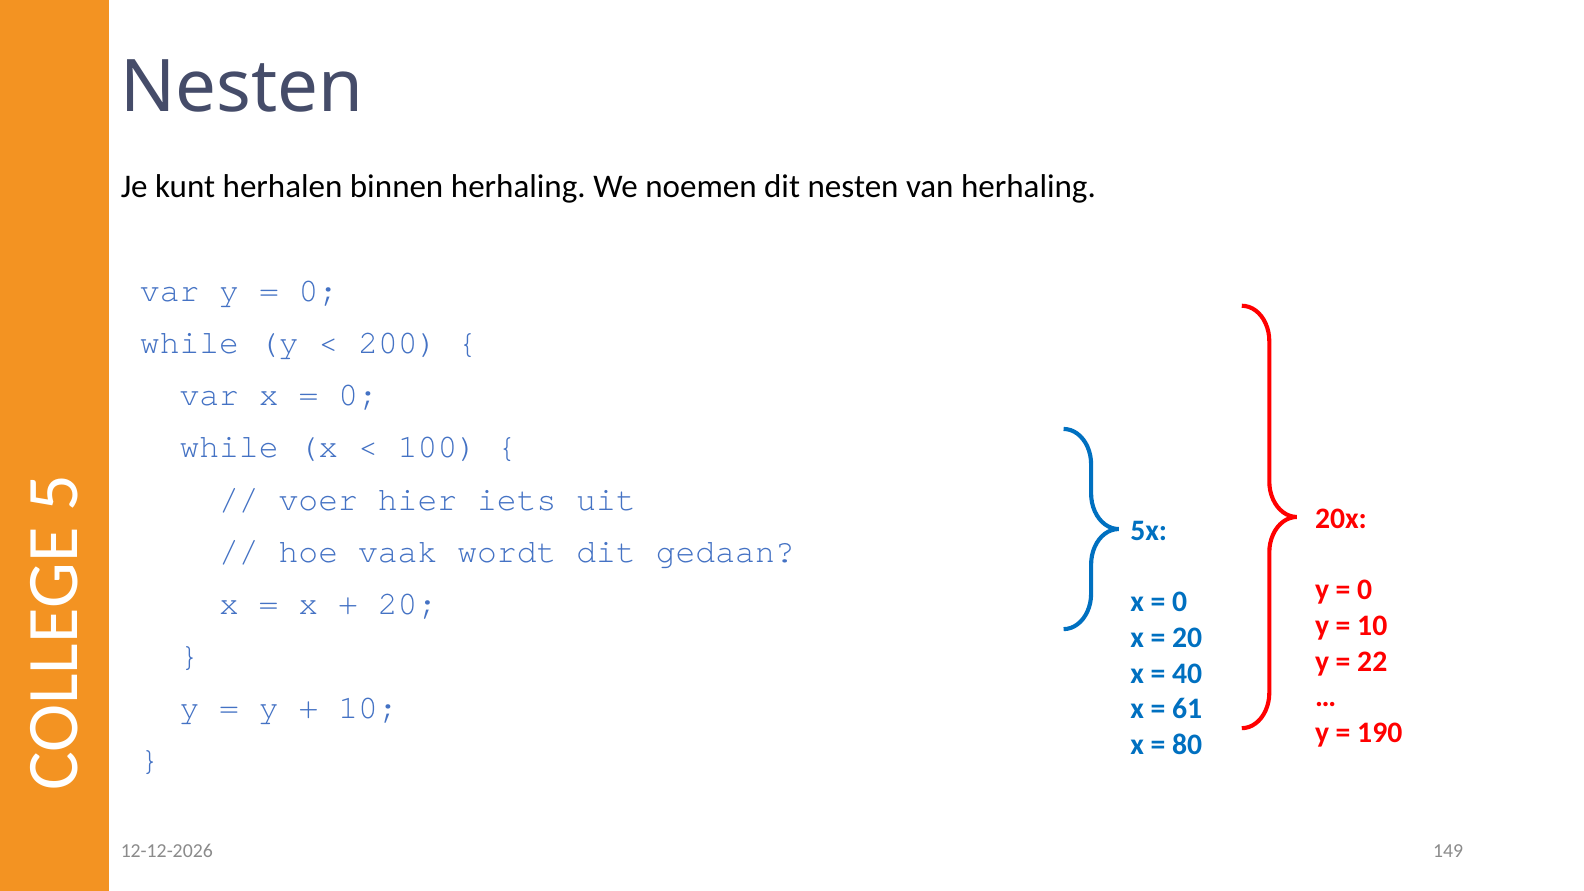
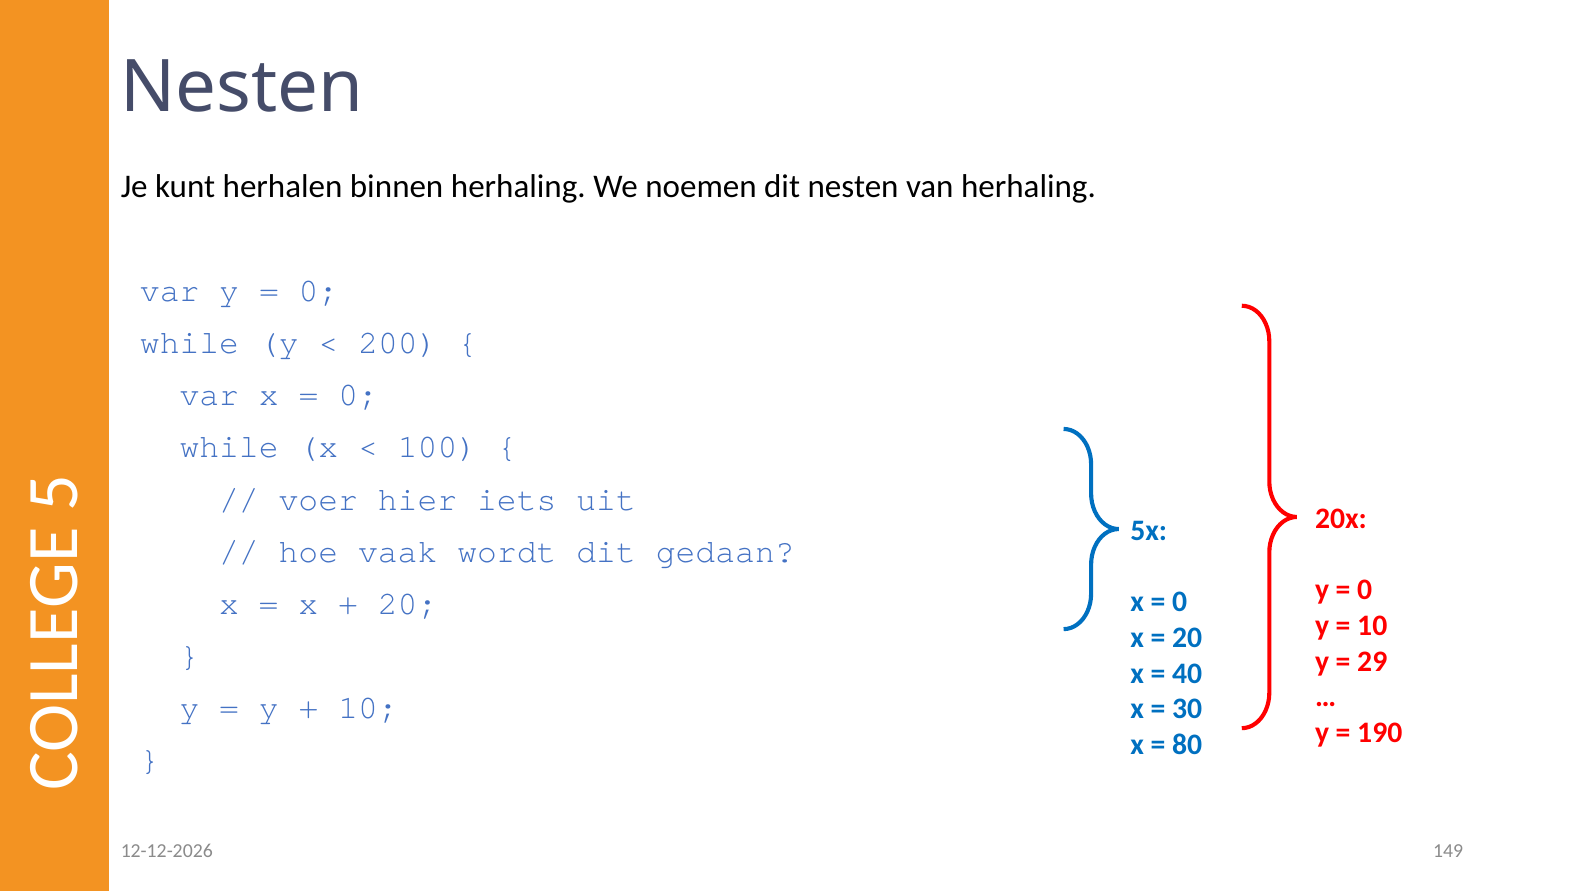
22: 22 -> 29
61: 61 -> 30
